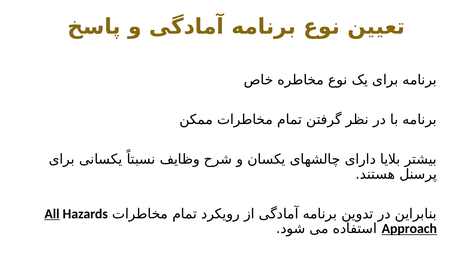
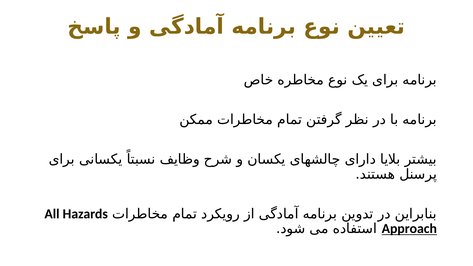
All underline: present -> none
